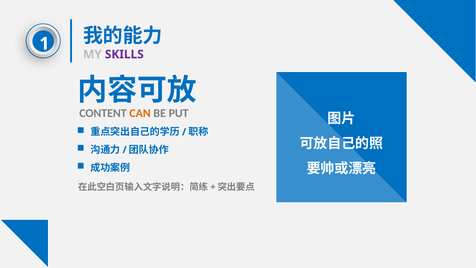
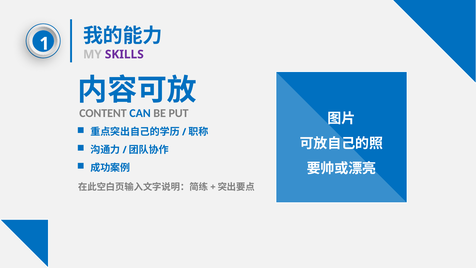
CAN colour: orange -> blue
